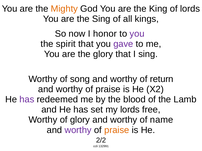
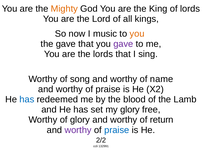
the Sing: Sing -> Lord
honor: honor -> music
you at (137, 34) colour: purple -> orange
the spirit: spirit -> gave
the glory: glory -> lords
return: return -> name
has at (27, 100) colour: purple -> blue
my lords: lords -> glory
name: name -> return
praise at (117, 130) colour: orange -> blue
